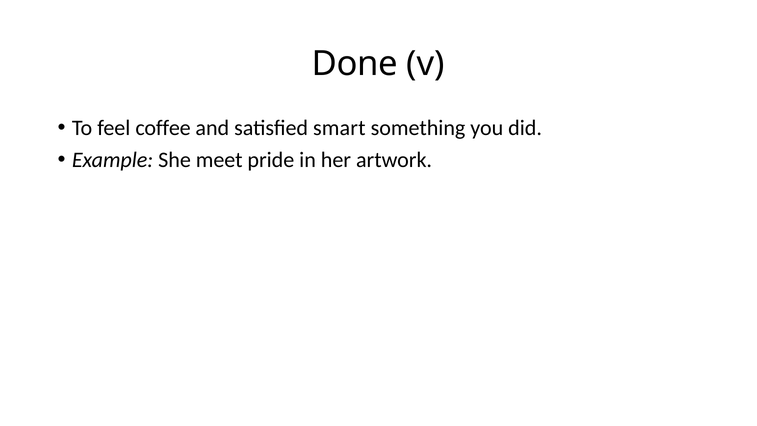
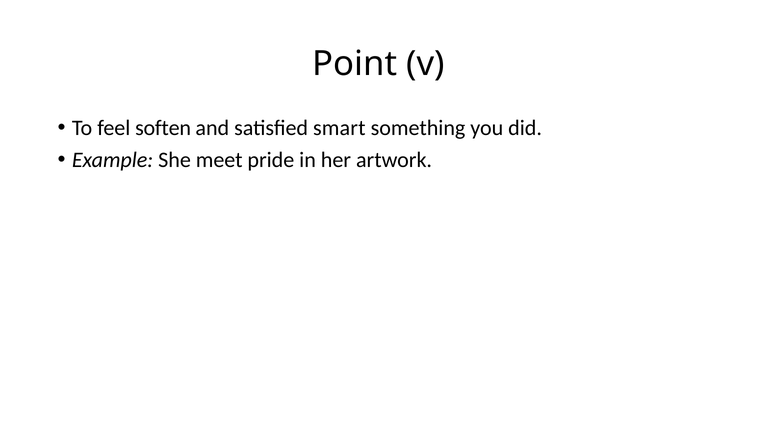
Done: Done -> Point
coffee: coffee -> soften
